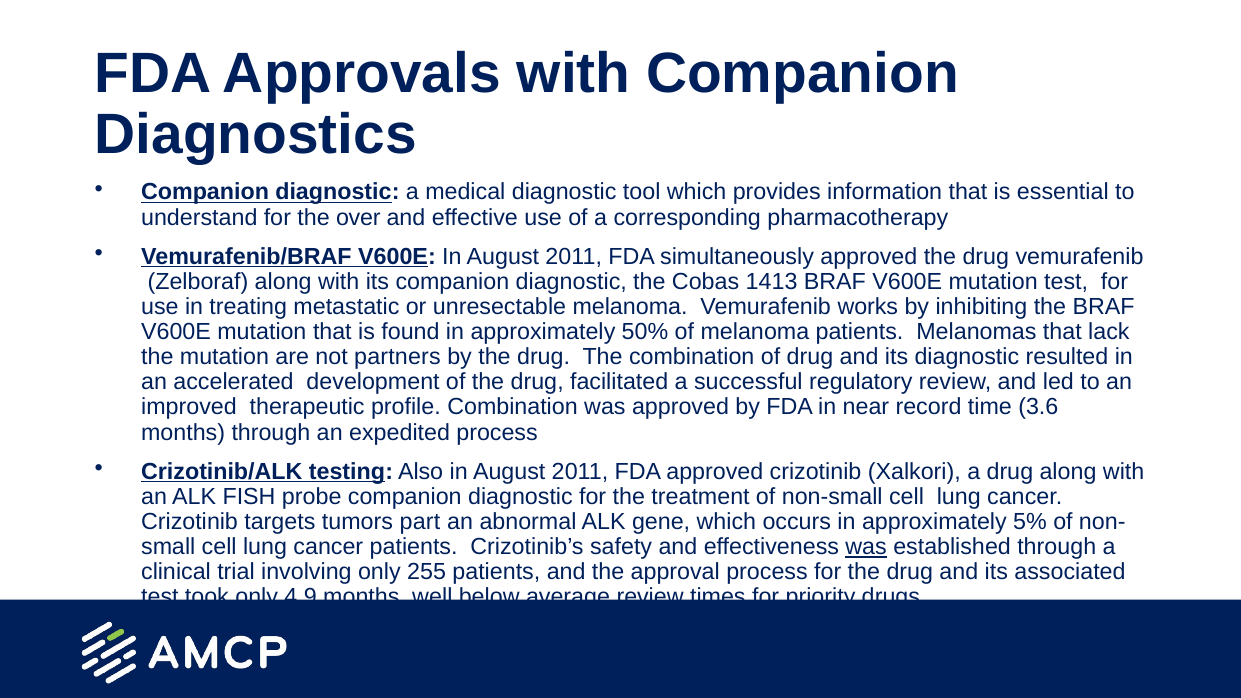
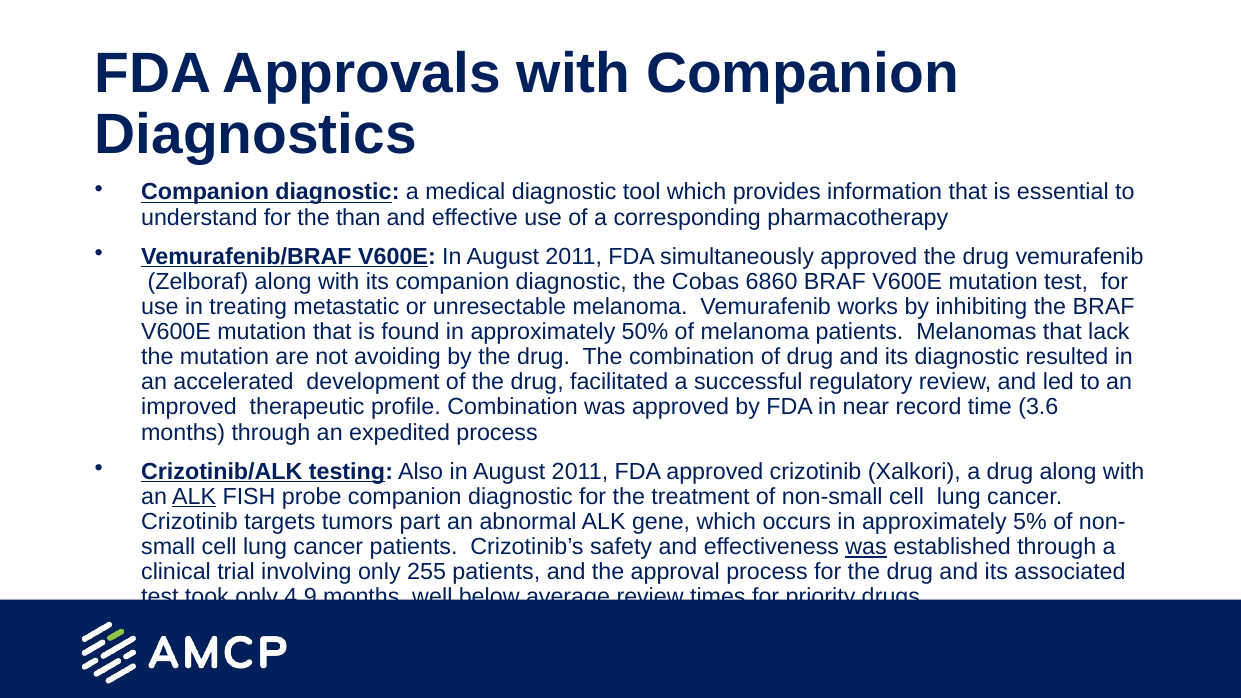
over: over -> than
1413: 1413 -> 6860
partners: partners -> avoiding
ALK at (194, 497) underline: none -> present
